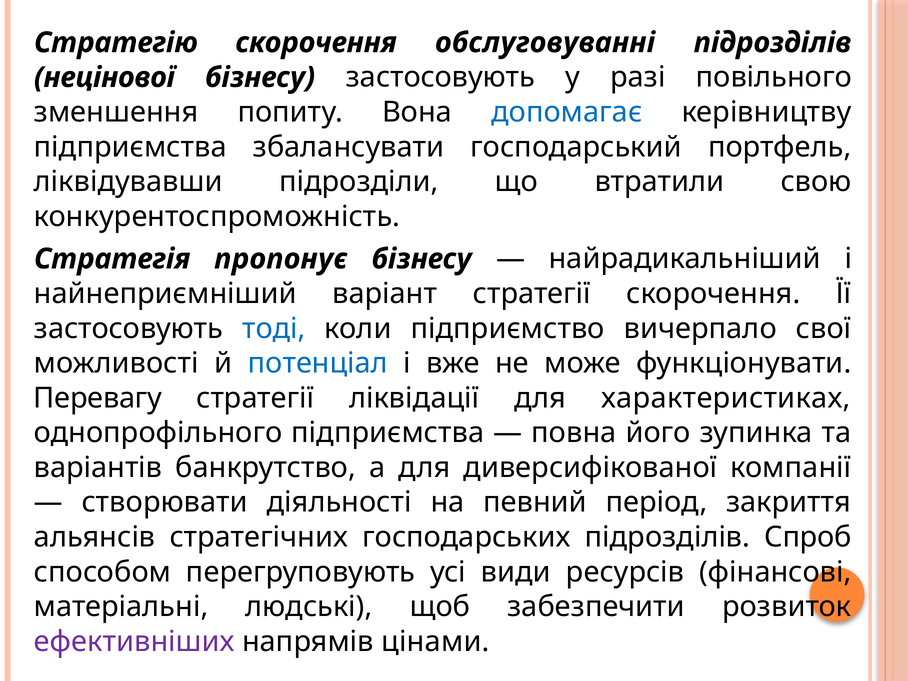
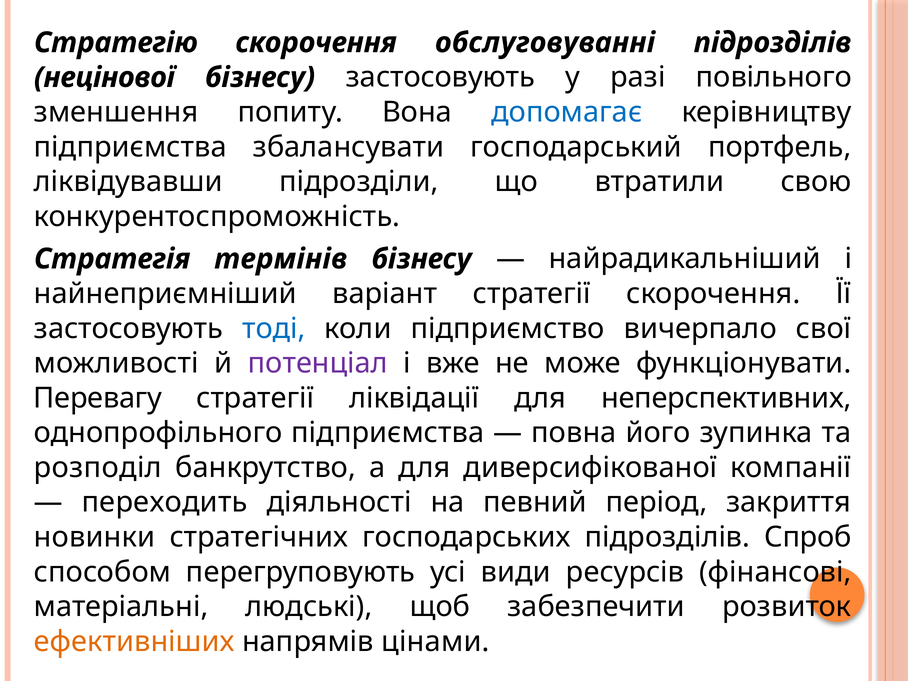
пропонує: пропонує -> термінів
потенціал colour: blue -> purple
характеристиках: характеристиках -> неперспективних
варіантів: варіантів -> розподіл
створювати: створювати -> переходить
альянсів: альянсів -> новинки
ефективніших colour: purple -> orange
